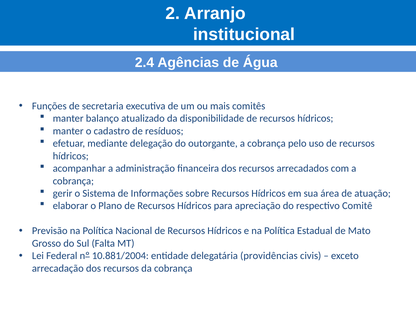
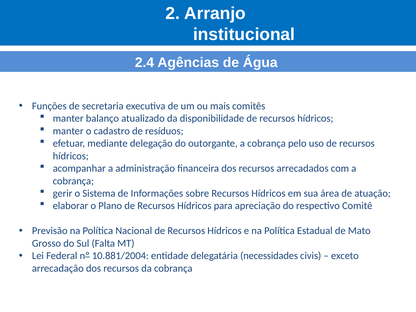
providências: providências -> necessidades
